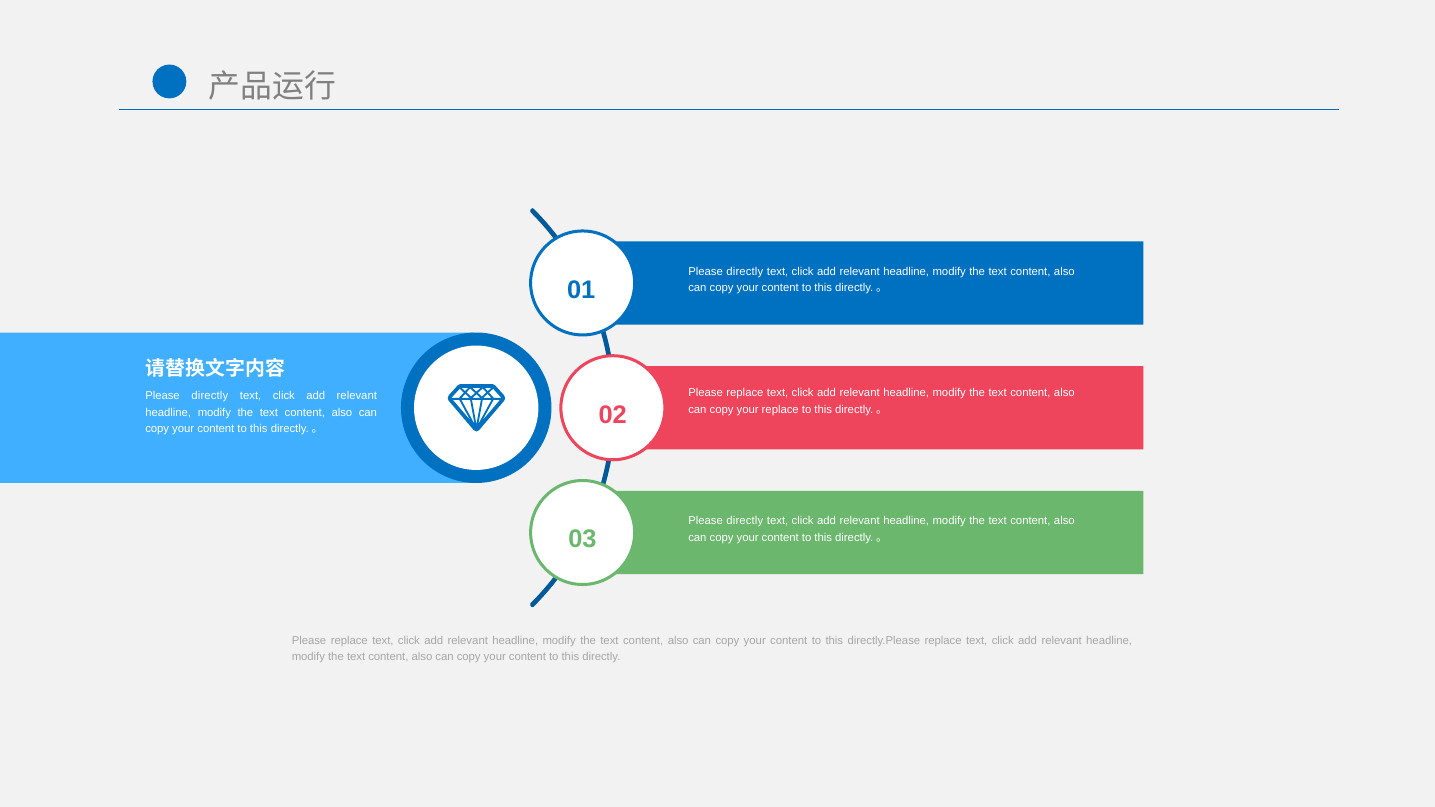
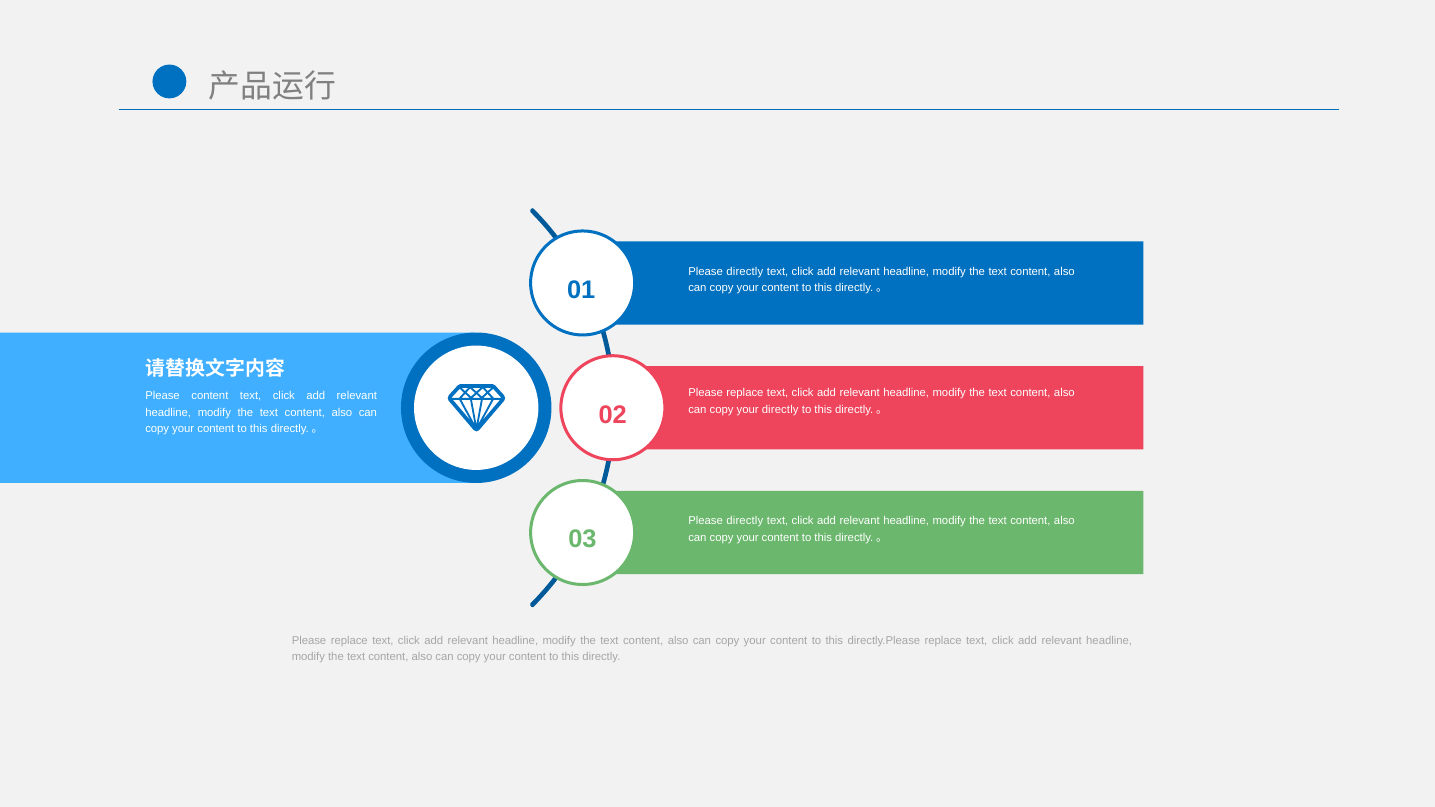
directly at (210, 396): directly -> content
your replace: replace -> directly
